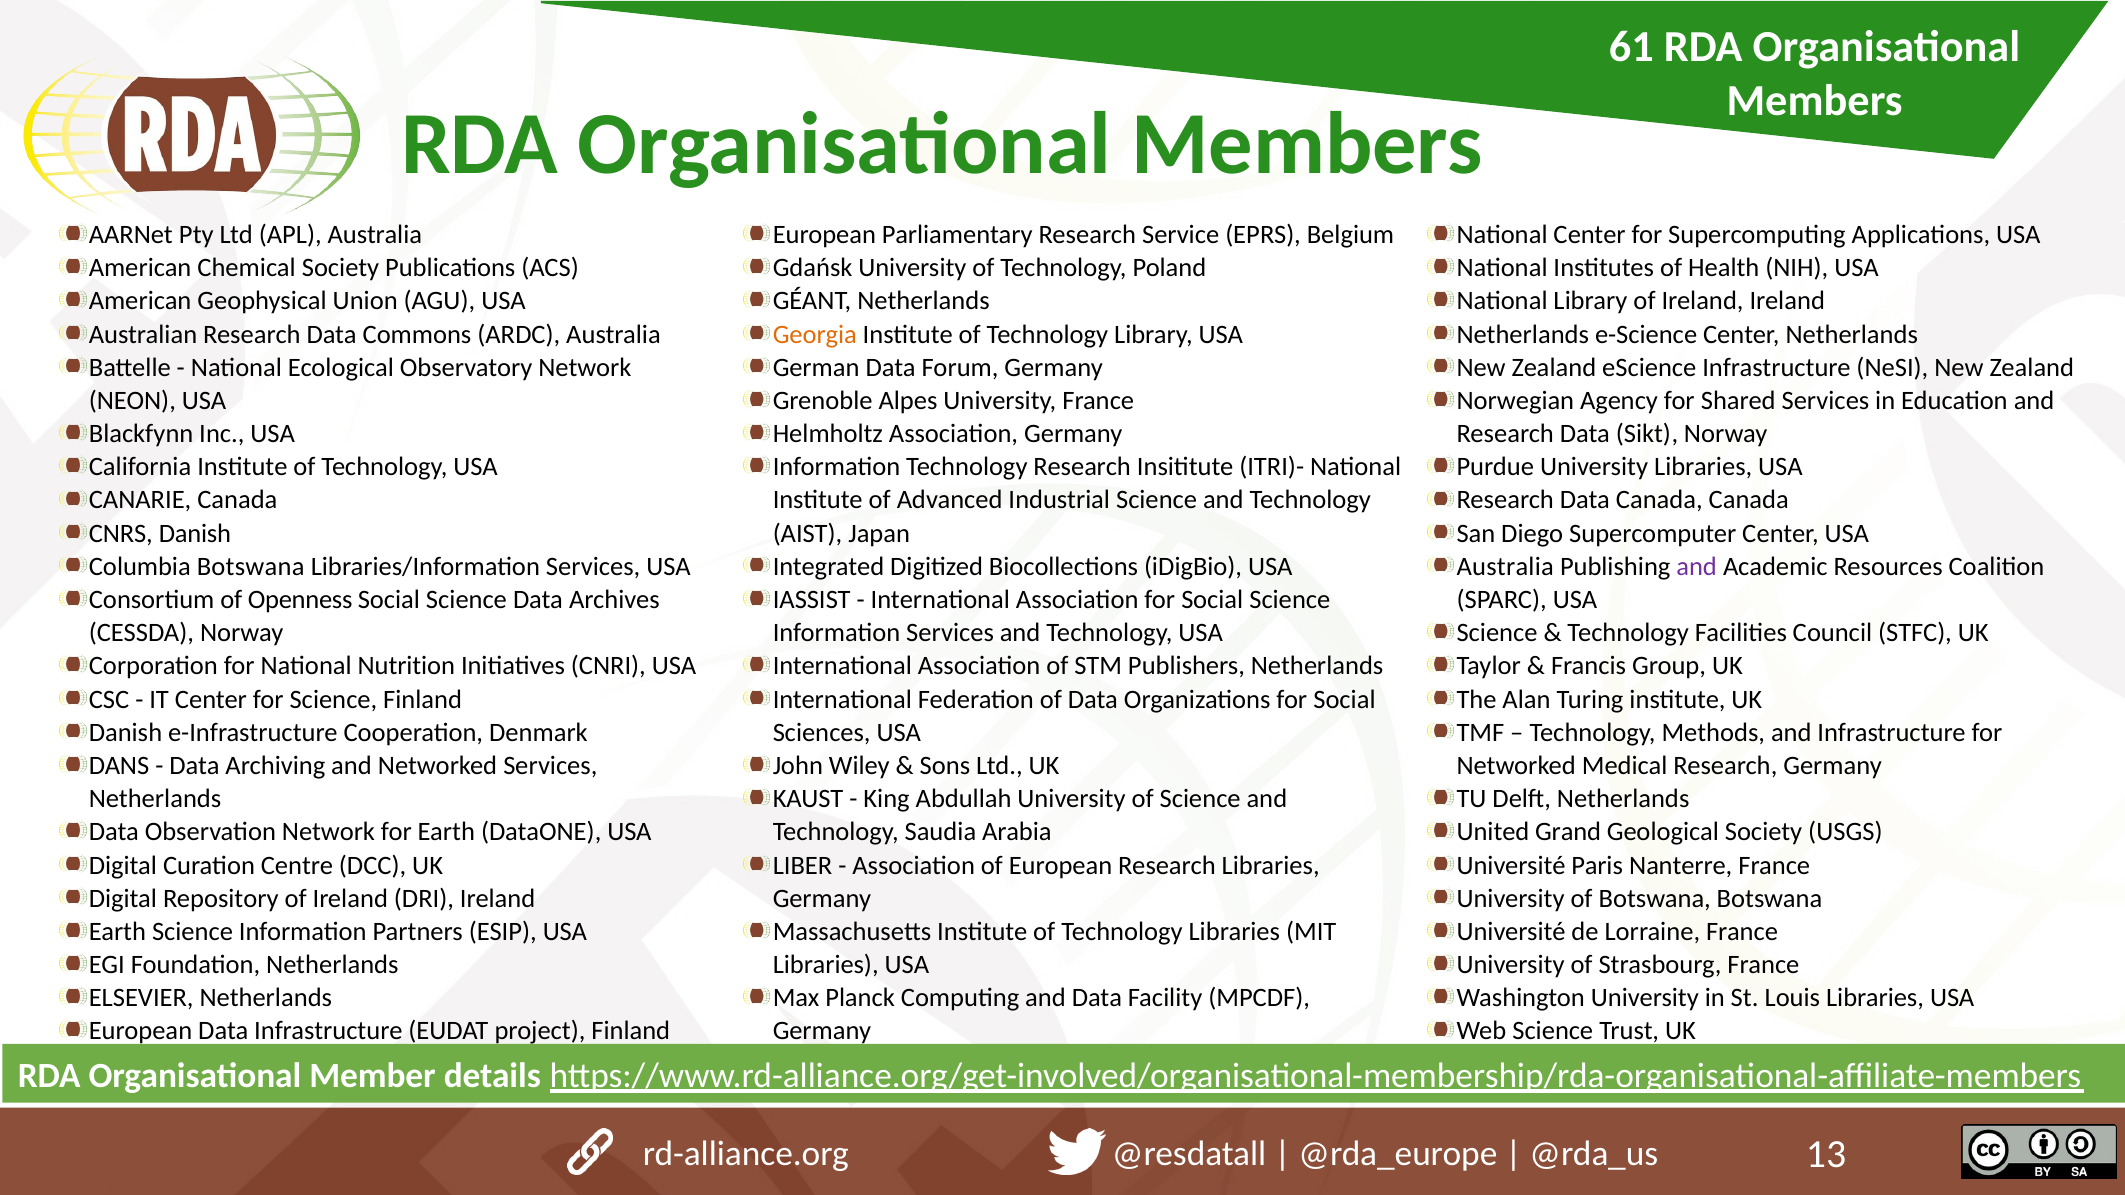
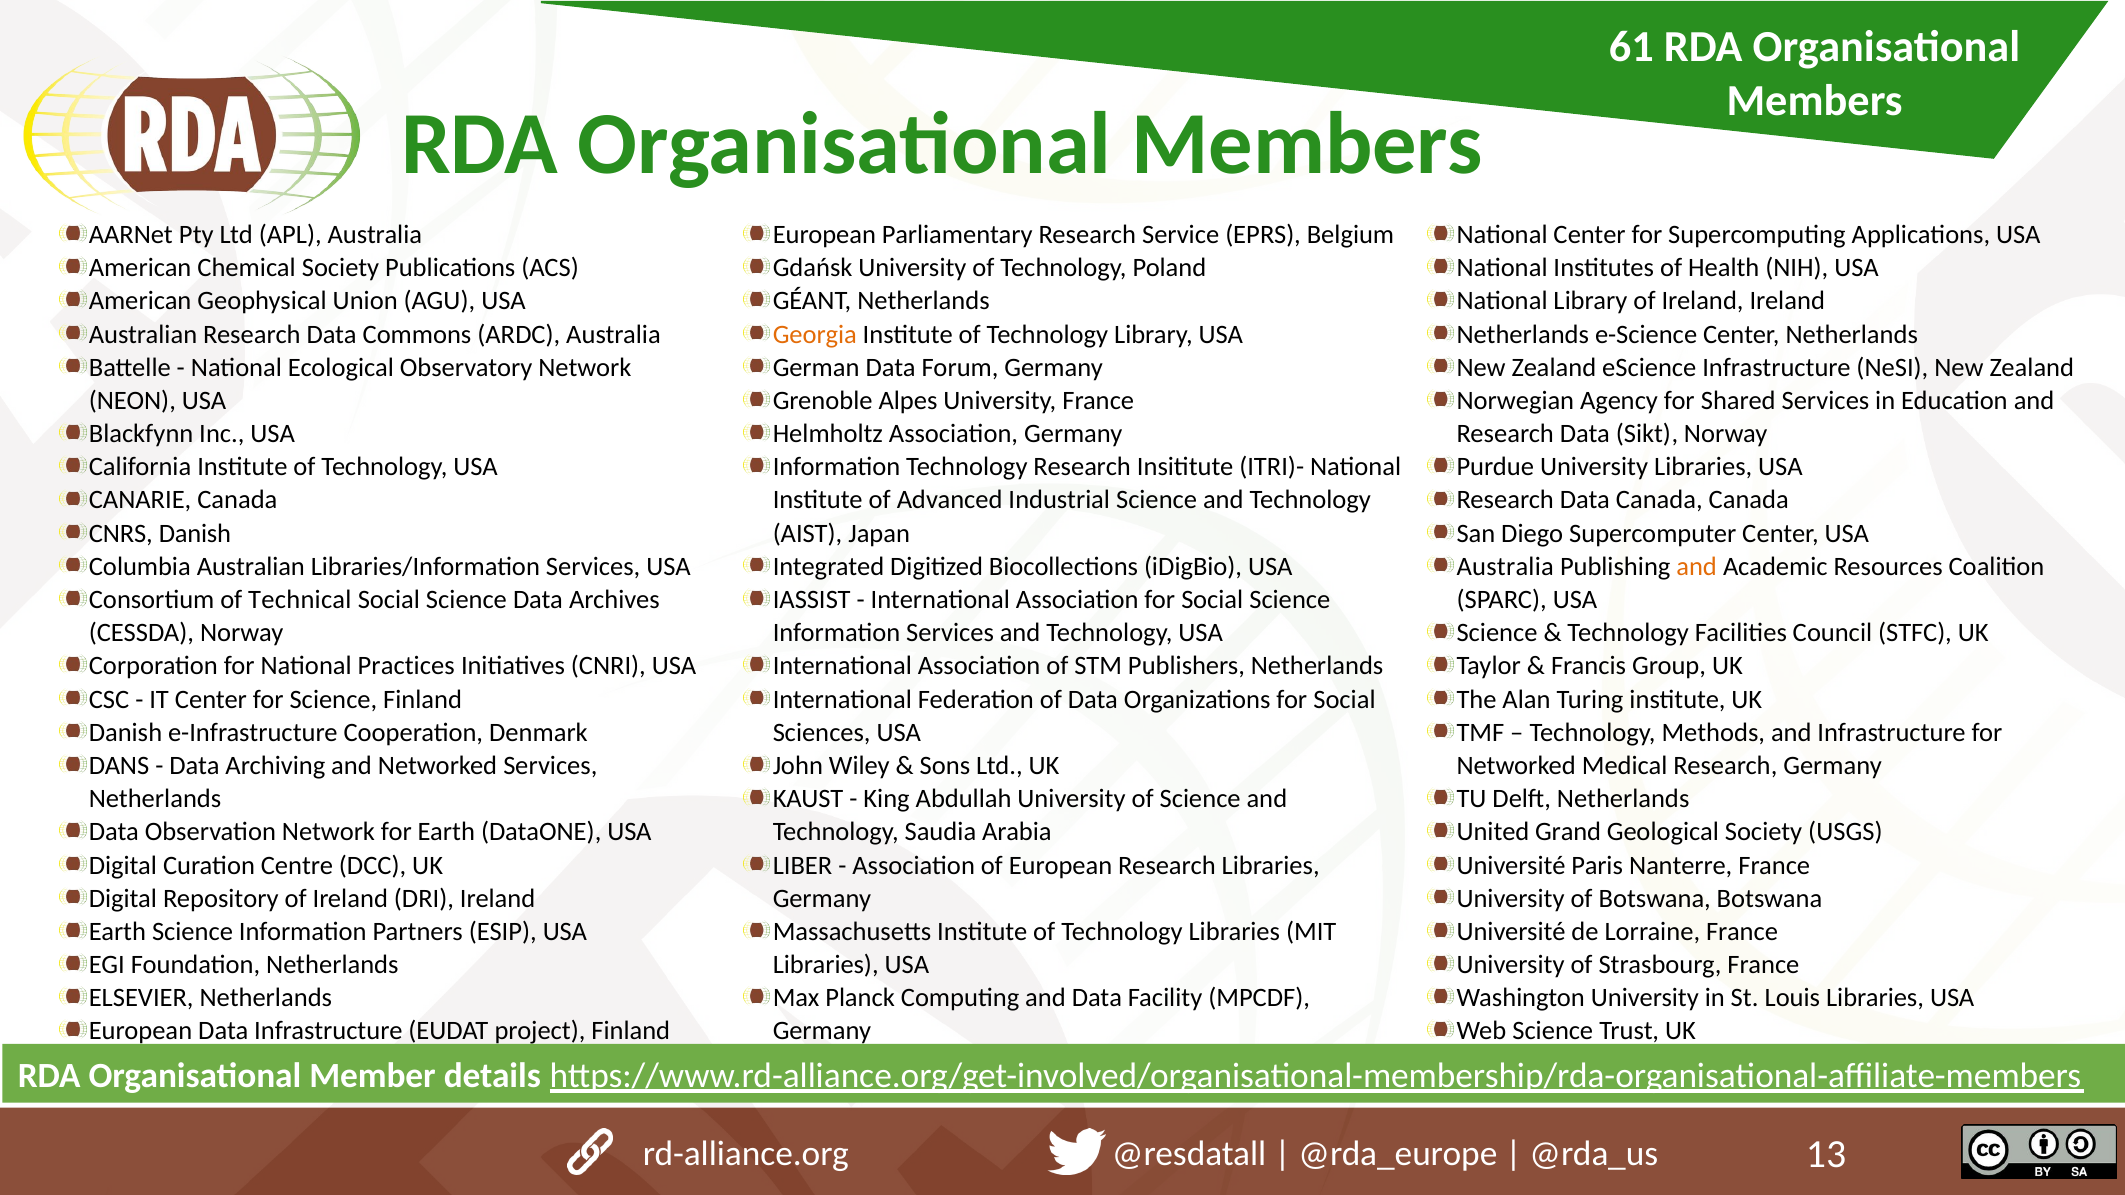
Columbia Botswana: Botswana -> Australian
and at (1697, 567) colour: purple -> orange
Openness: Openness -> Technical
Nutrition: Nutrition -> Practices
